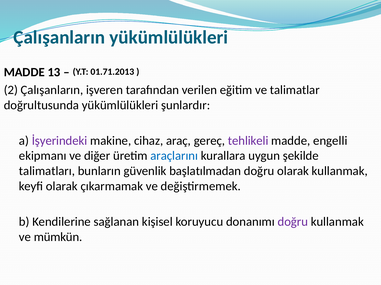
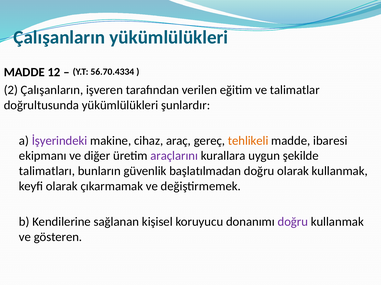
13: 13 -> 12
01.71.2013: 01.71.2013 -> 56.70.4334
tehlikeli colour: purple -> orange
engelli: engelli -> ibaresi
araçlarını colour: blue -> purple
mümkün: mümkün -> gösteren
